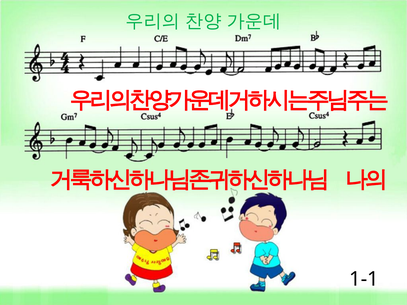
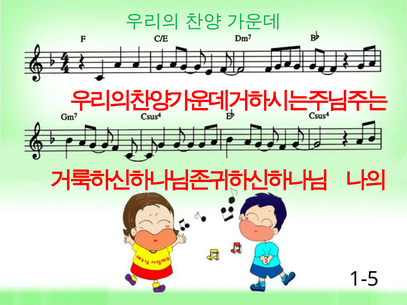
1-1: 1-1 -> 1-5
